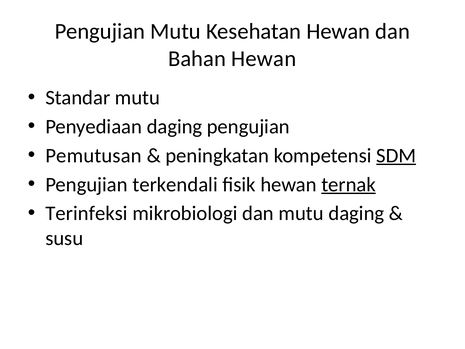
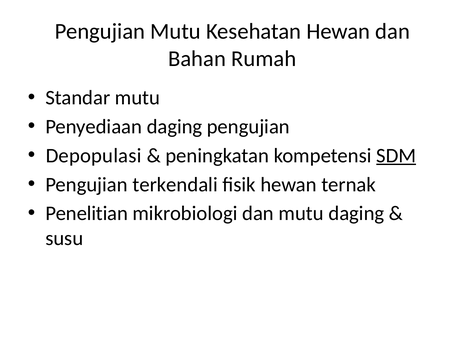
Bahan Hewan: Hewan -> Rumah
Pemutusan: Pemutusan -> Depopulasi
ternak underline: present -> none
Terinfeksi: Terinfeksi -> Penelitian
